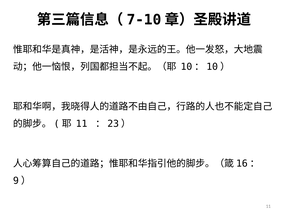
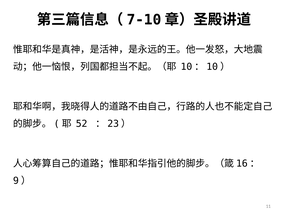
11 at (82, 124): 11 -> 52
